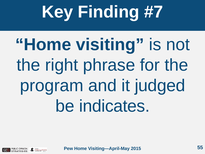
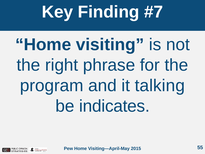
judged: judged -> talking
